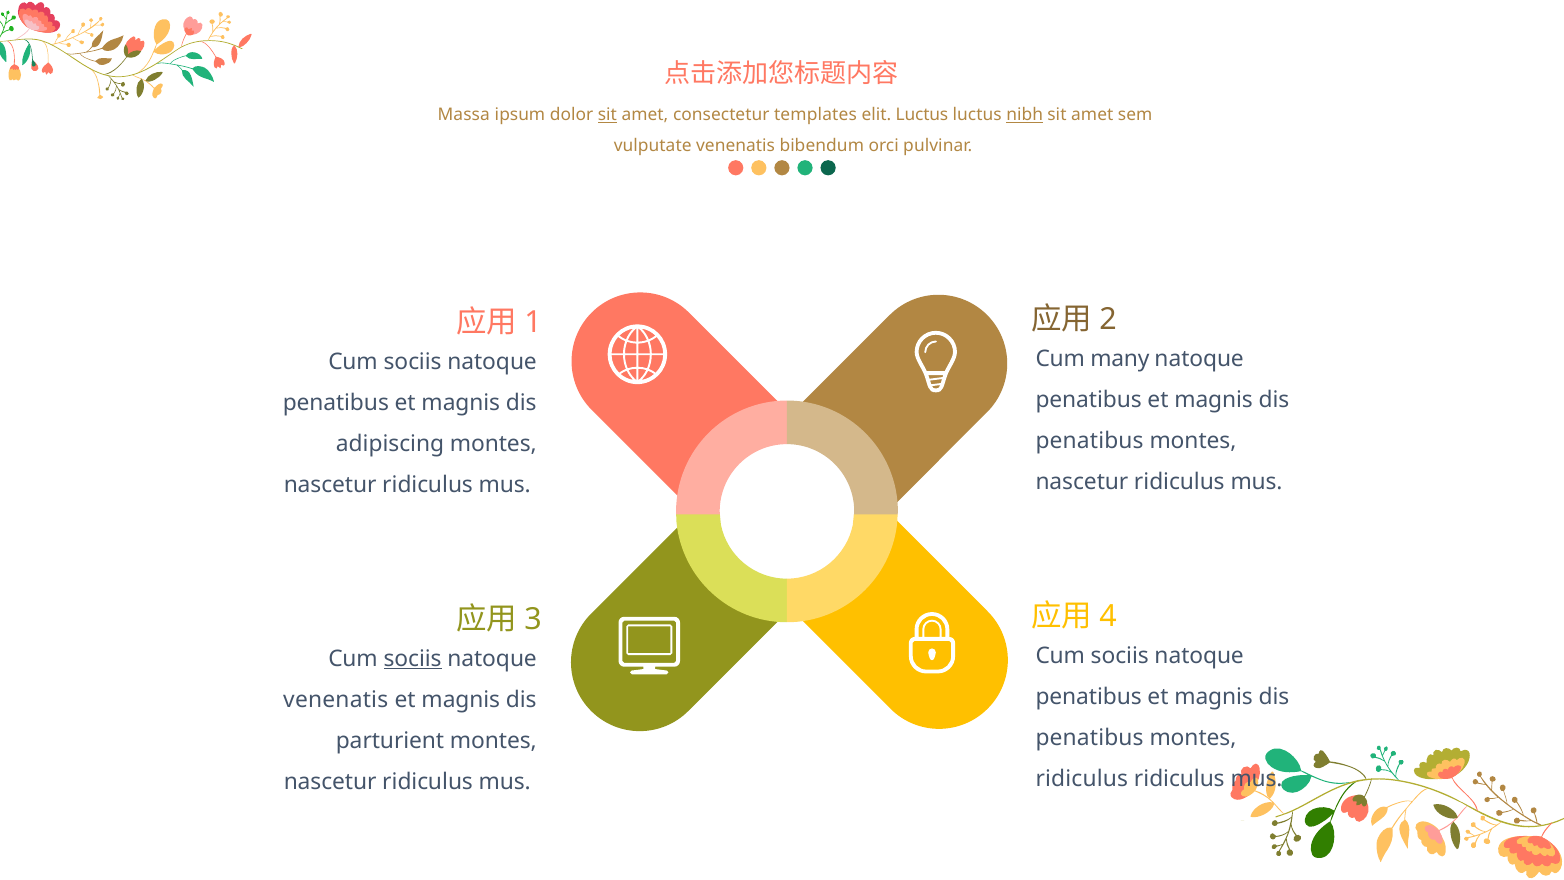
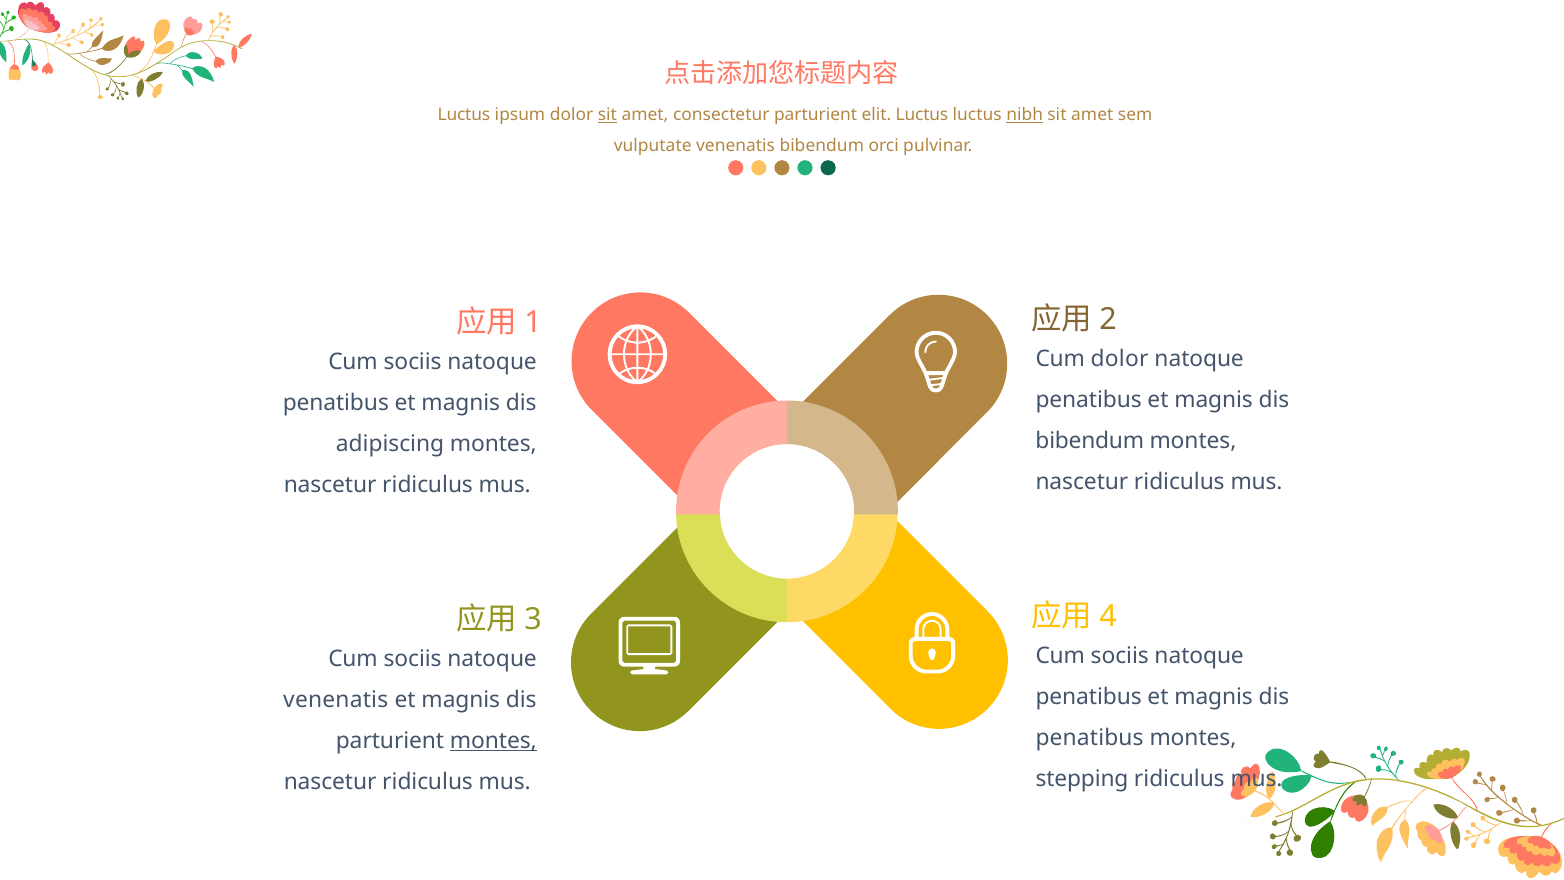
Massa at (464, 115): Massa -> Luctus
consectetur templates: templates -> parturient
Cum many: many -> dolor
penatibus at (1090, 441): penatibus -> bibendum
sociis at (413, 659) underline: present -> none
montes at (493, 741) underline: none -> present
ridiculus at (1082, 779): ridiculus -> stepping
